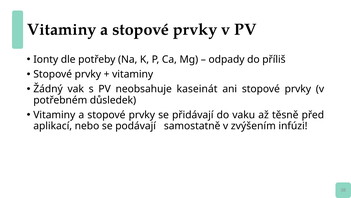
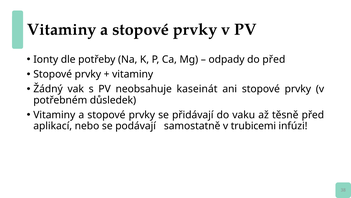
do příliš: příliš -> před
zvýšením: zvýšením -> trubicemi
